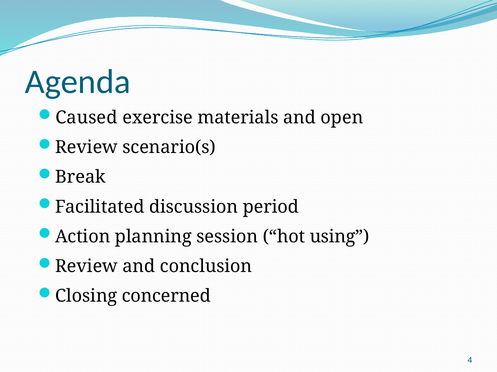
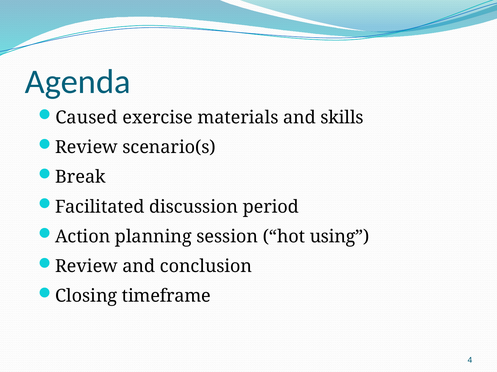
open: open -> skills
concerned: concerned -> timeframe
